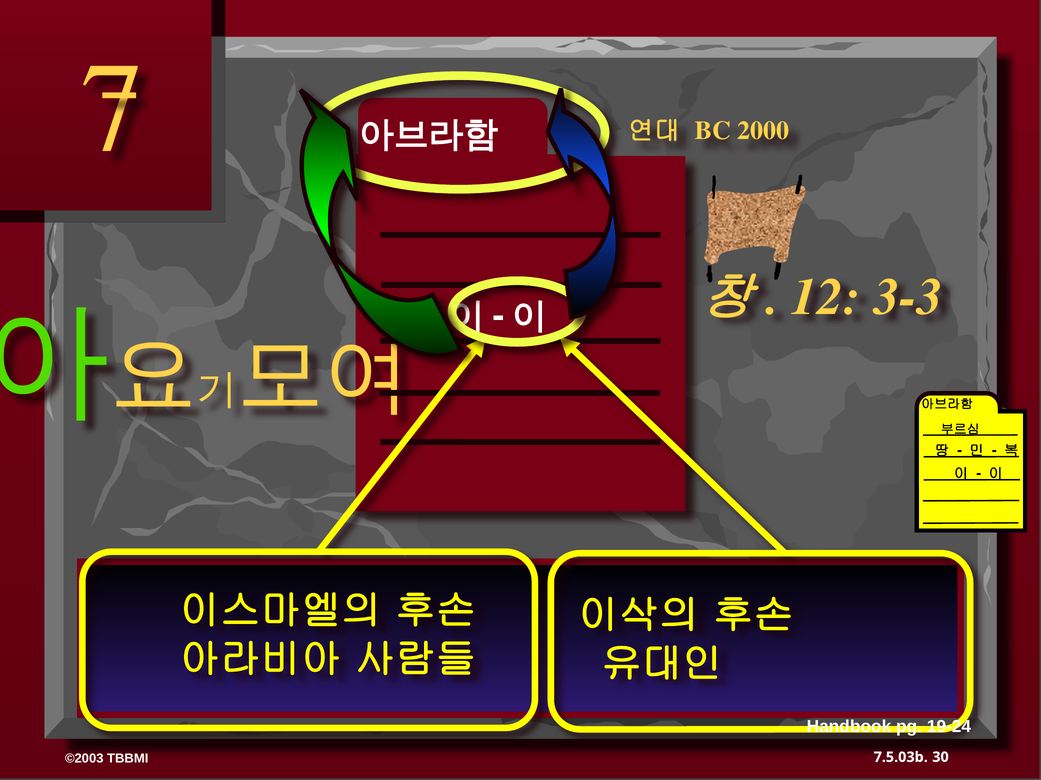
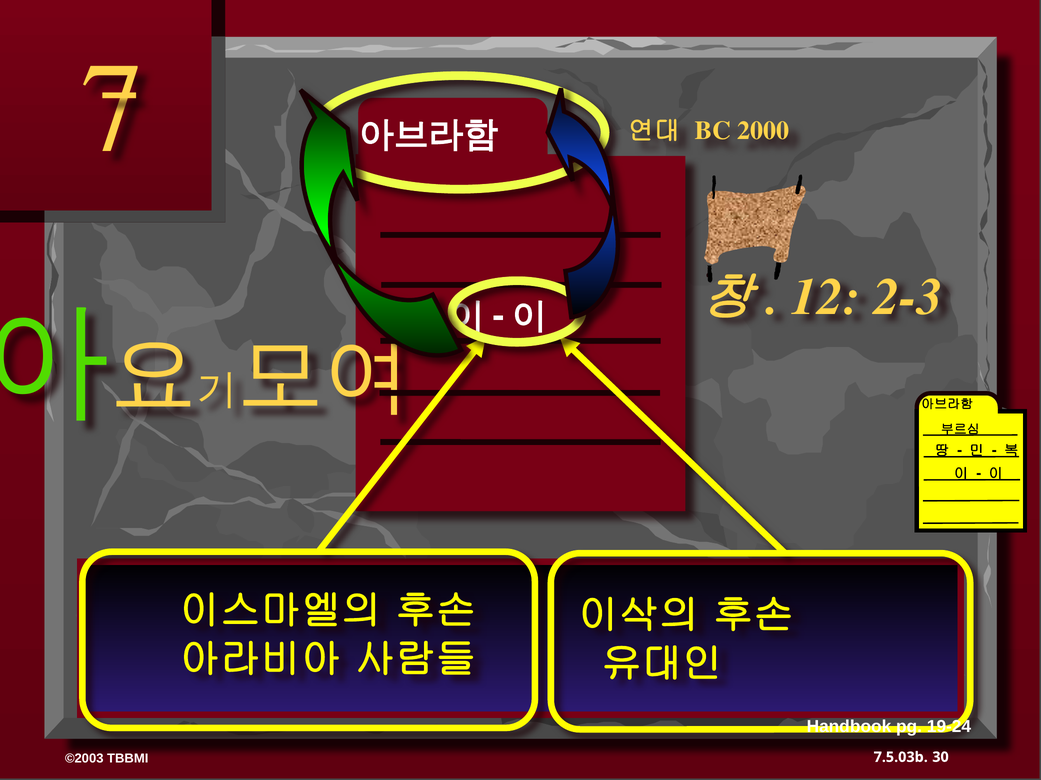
3-3: 3-3 -> 2-3
